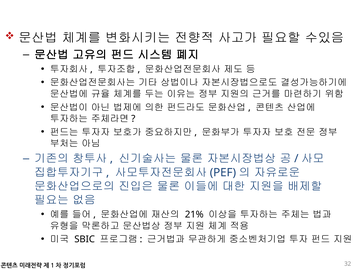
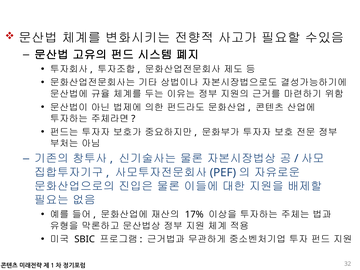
21%: 21% -> 17%
